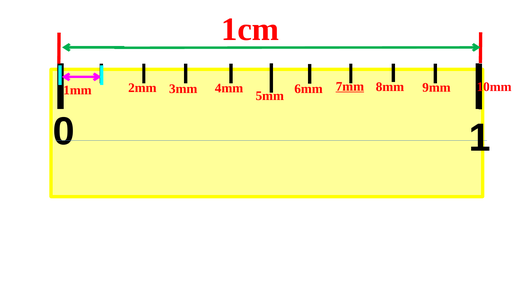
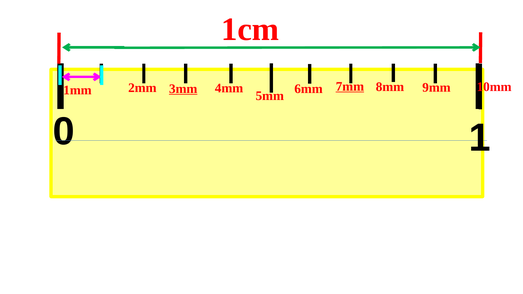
3mm underline: none -> present
